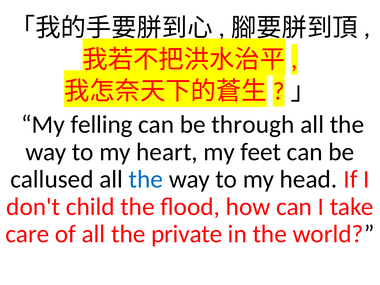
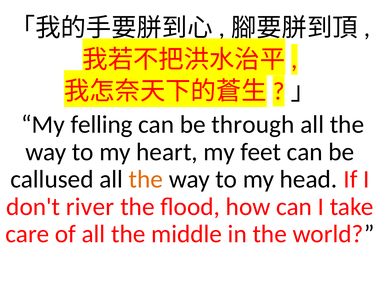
the at (146, 179) colour: blue -> orange
child: child -> river
private: private -> middle
